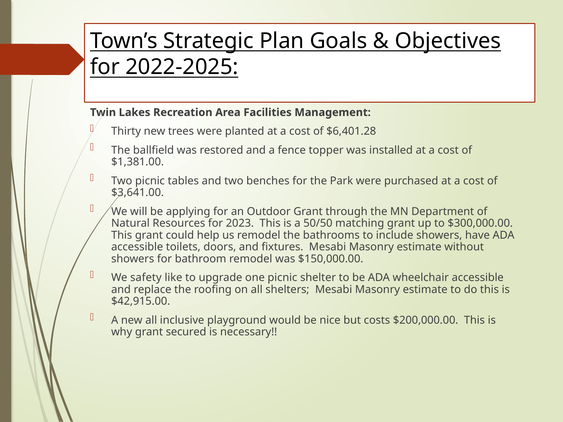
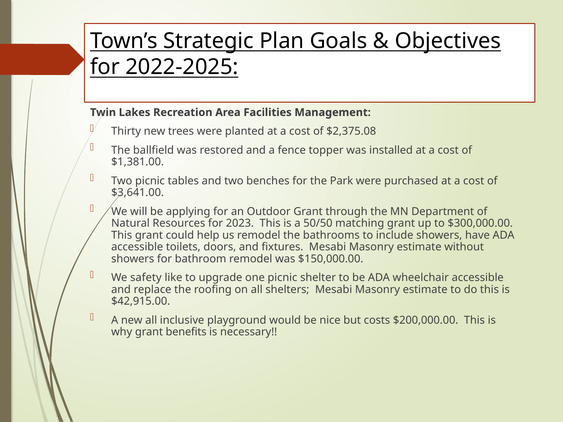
$6,401.28: $6,401.28 -> $2,375.08
secured: secured -> benefits
